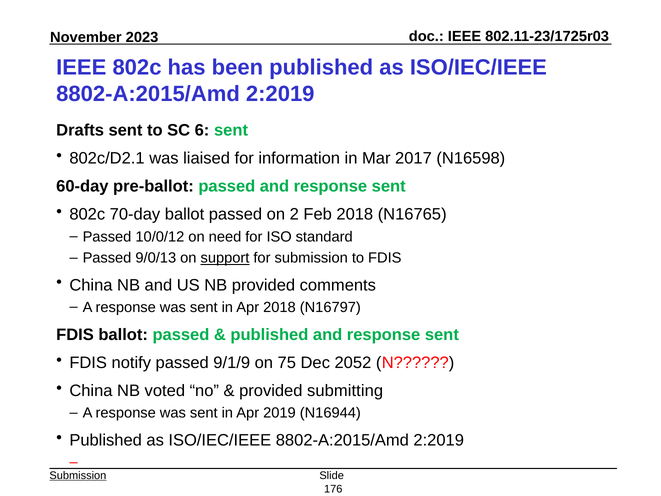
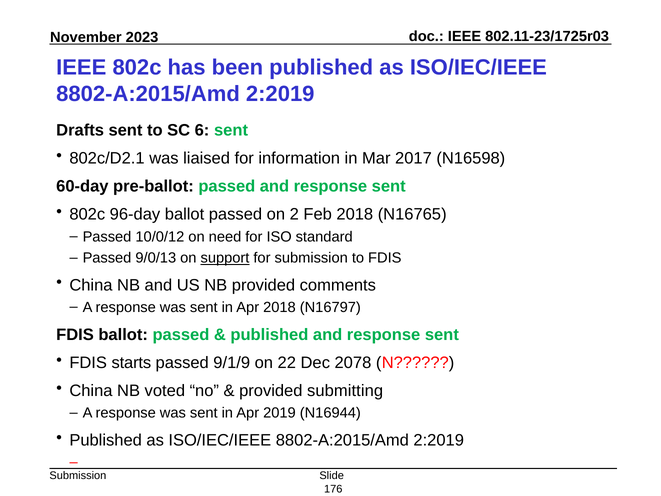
70-day: 70-day -> 96-day
notify: notify -> starts
75: 75 -> 22
2052: 2052 -> 2078
Submission at (78, 475) underline: present -> none
